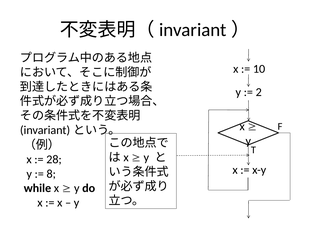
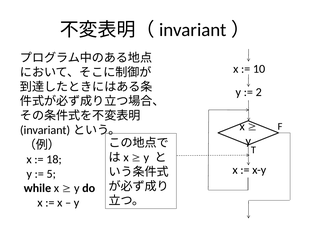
28: 28 -> 18
8: 8 -> 5
